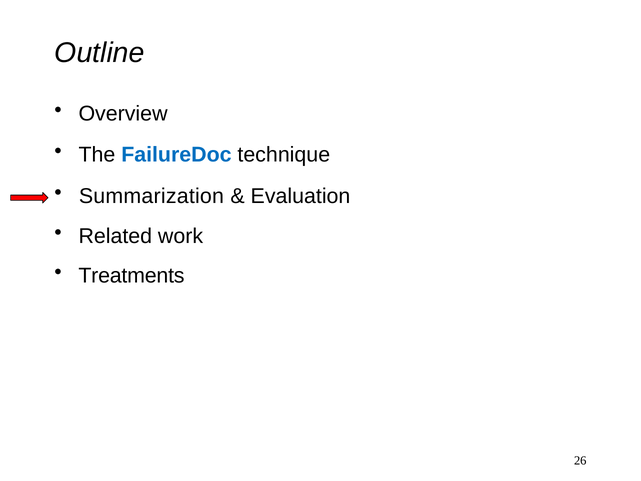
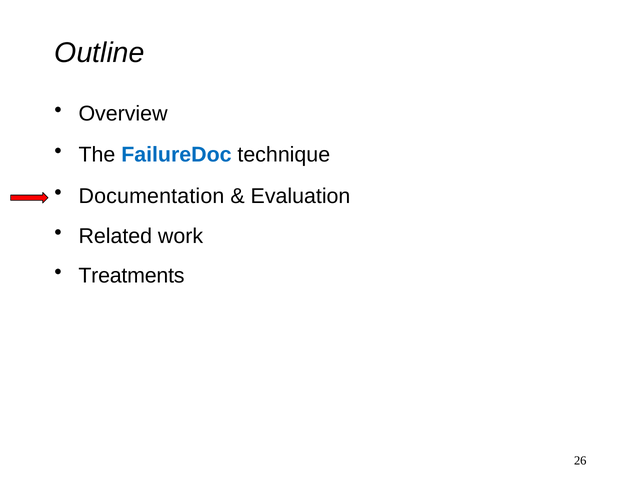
Summarization: Summarization -> Documentation
